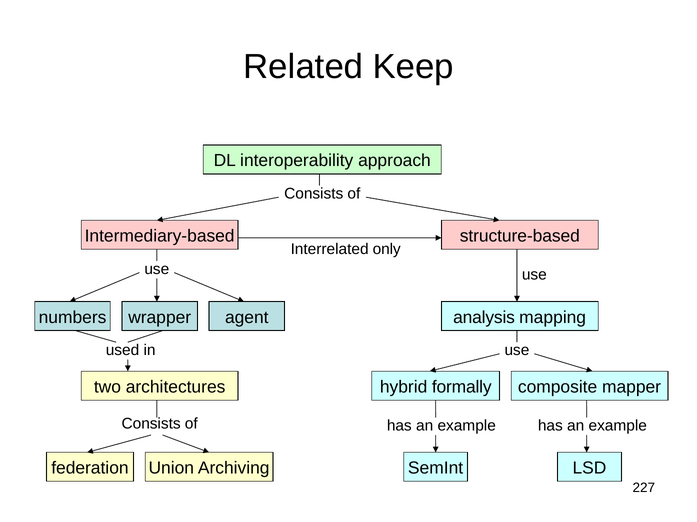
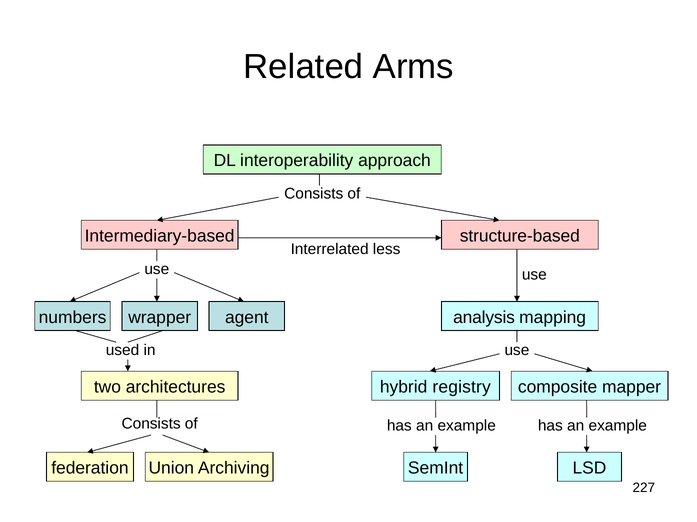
Keep: Keep -> Arms
only: only -> less
formally: formally -> registry
